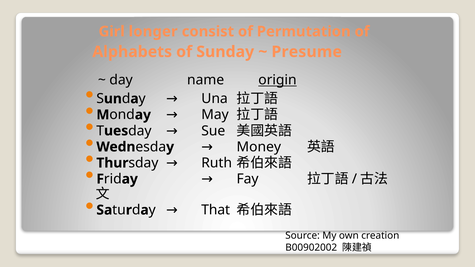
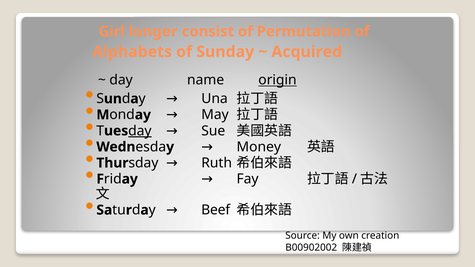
Presume: Presume -> Acquired
day at (140, 131) underline: none -> present
That: That -> Beef
